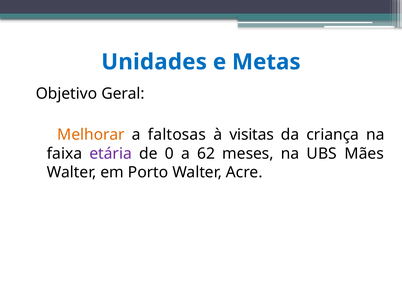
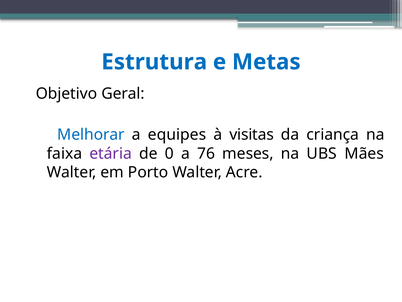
Unidades: Unidades -> Estrutura
Melhorar colour: orange -> blue
faltosas: faltosas -> equipes
62: 62 -> 76
